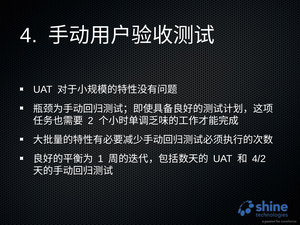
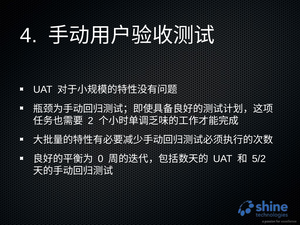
1: 1 -> 0
4/2: 4/2 -> 5/2
